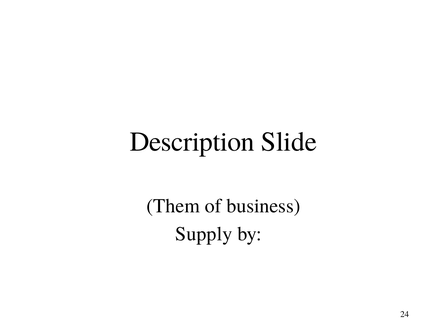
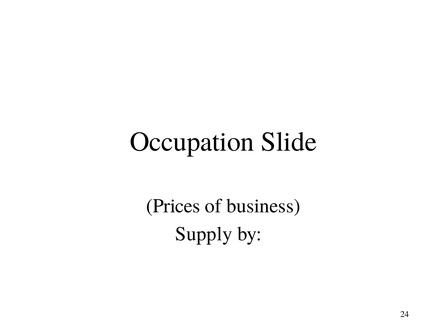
Description: Description -> Occupation
Them: Them -> Prices
